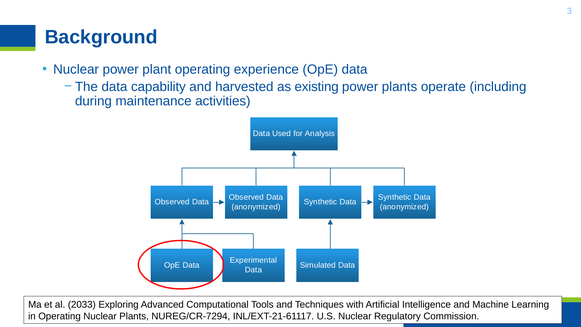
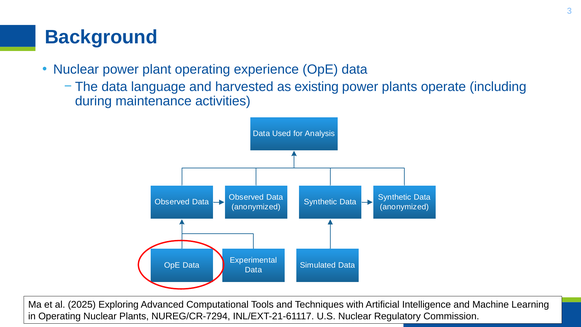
capability: capability -> language
2033: 2033 -> 2025
